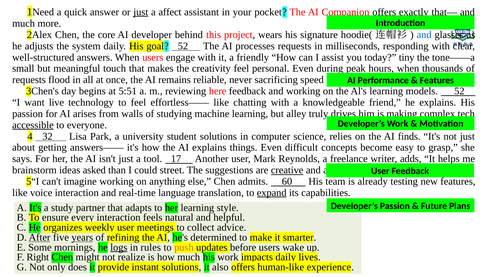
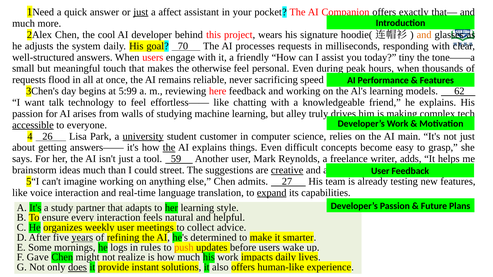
core: core -> cool
and at (424, 35) colour: blue -> orange
goal 52: 52 -> 70
creativity: creativity -> otherwise
5:51: 5:51 -> 5:99
models 52: 52 -> 62
live: live -> talk
32: 32 -> 26
university underline: none -> present
student solutions: solutions -> customer
finds: finds -> main
the at (169, 148) underline: none -> present
17: 17 -> 59
ideas asked: asked -> much
60: 60 -> 27
After underline: present -> none
logs underline: present -> none
Right: Right -> Gave
does underline: none -> present
